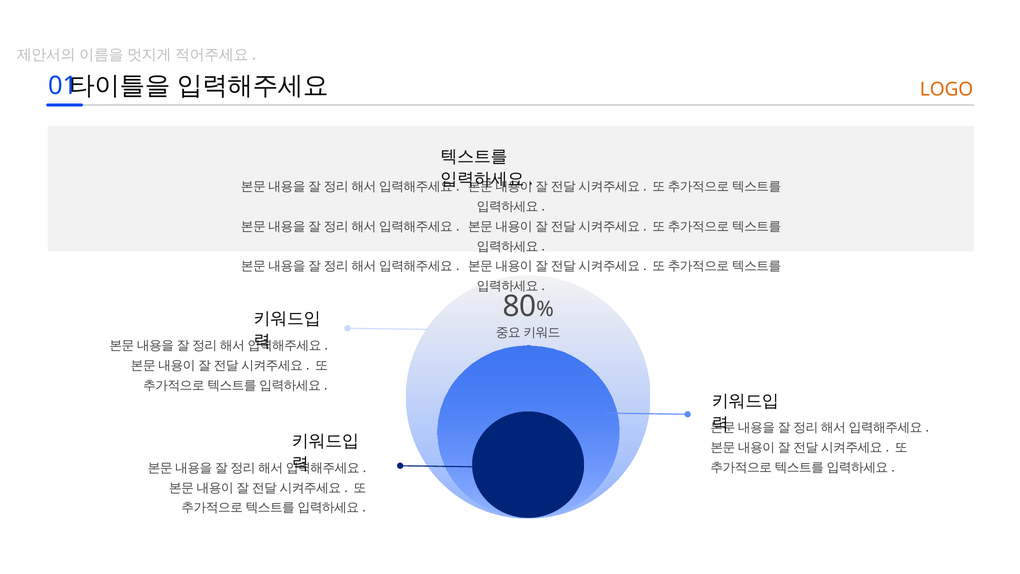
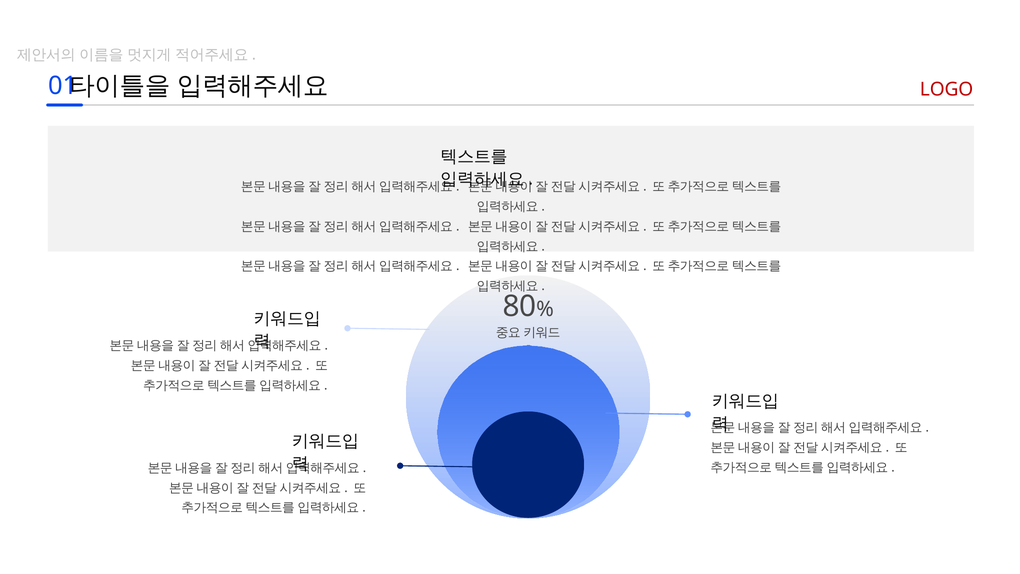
LOGO colour: orange -> red
